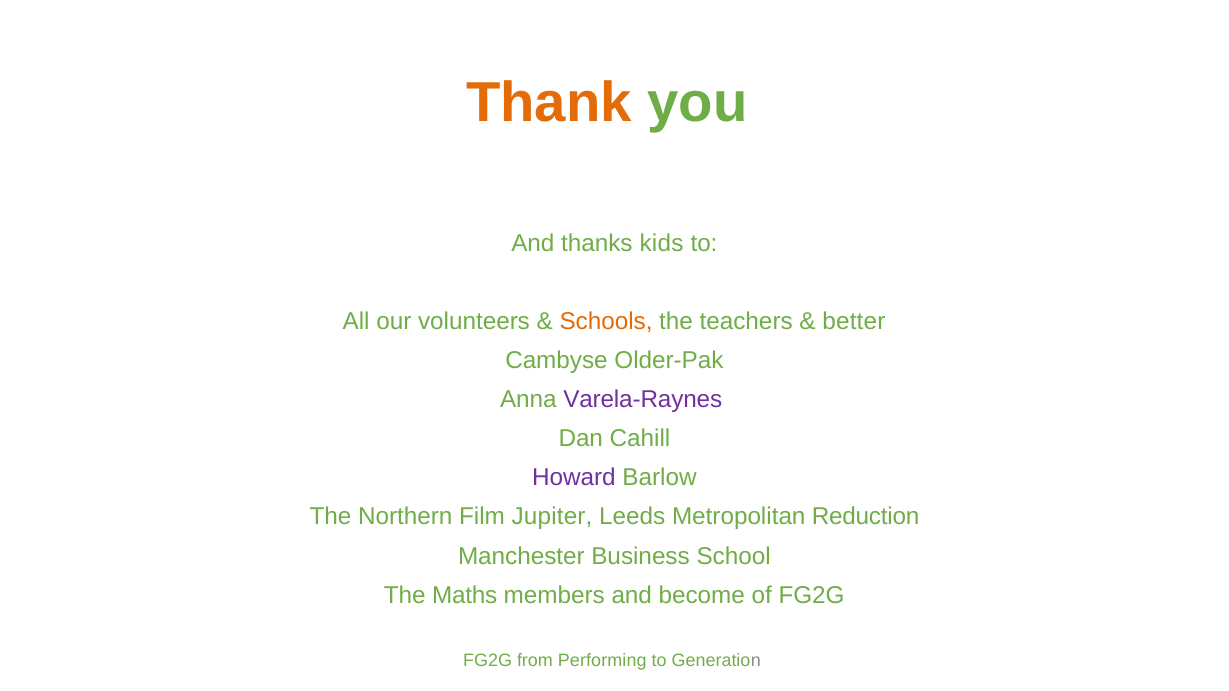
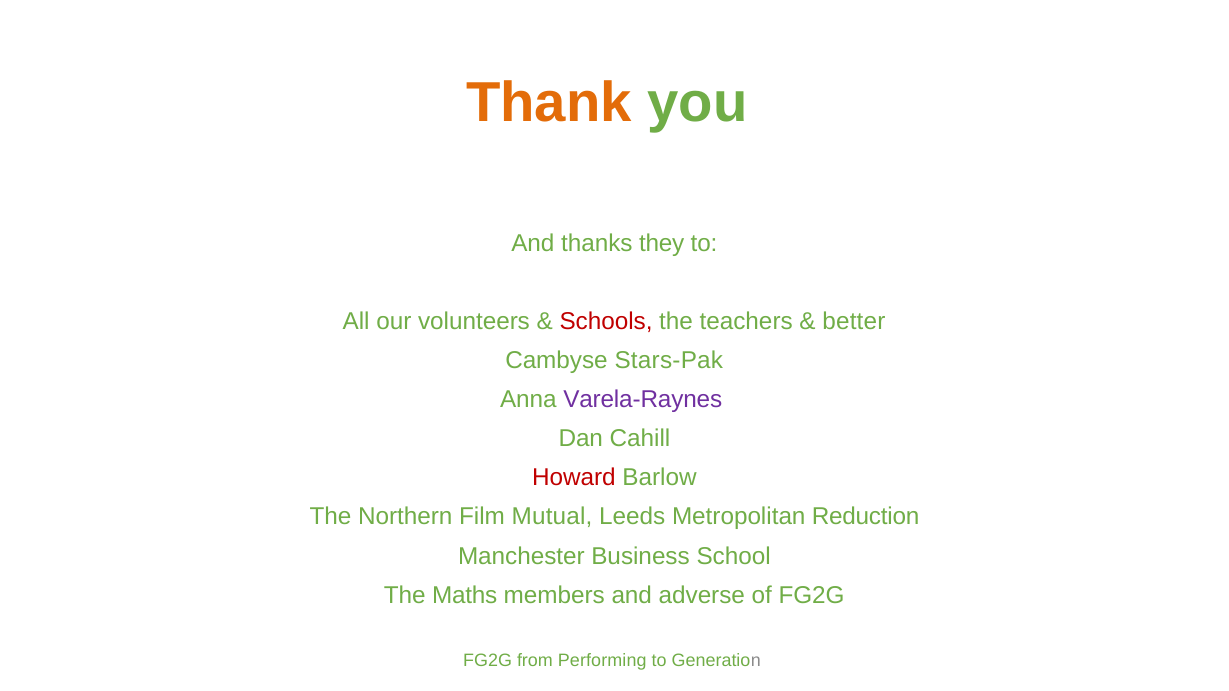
kids: kids -> they
Schools colour: orange -> red
Older-Pak: Older-Pak -> Stars-Pak
Howard colour: purple -> red
Jupiter: Jupiter -> Mutual
become: become -> adverse
